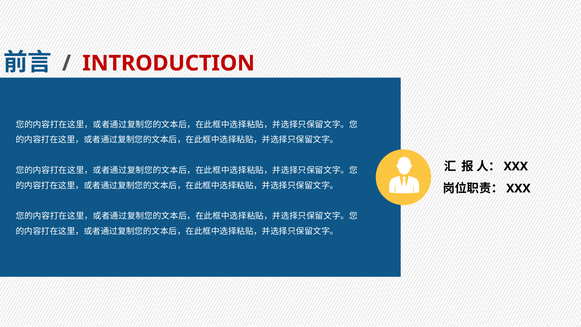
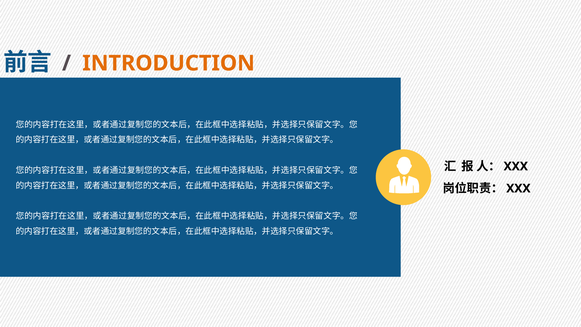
INTRODUCTION colour: red -> orange
